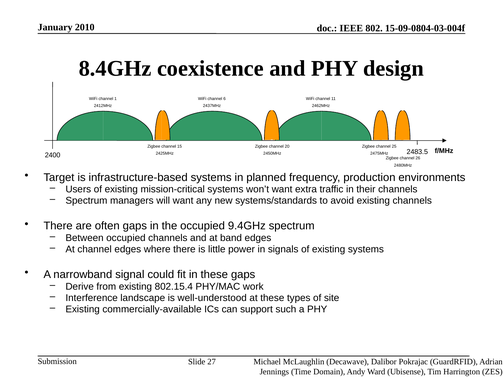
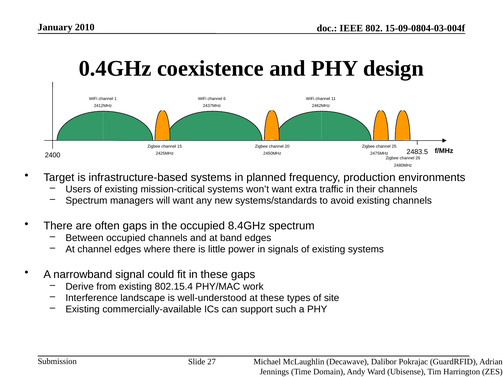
8.4GHz: 8.4GHz -> 0.4GHz
9.4GHz: 9.4GHz -> 8.4GHz
